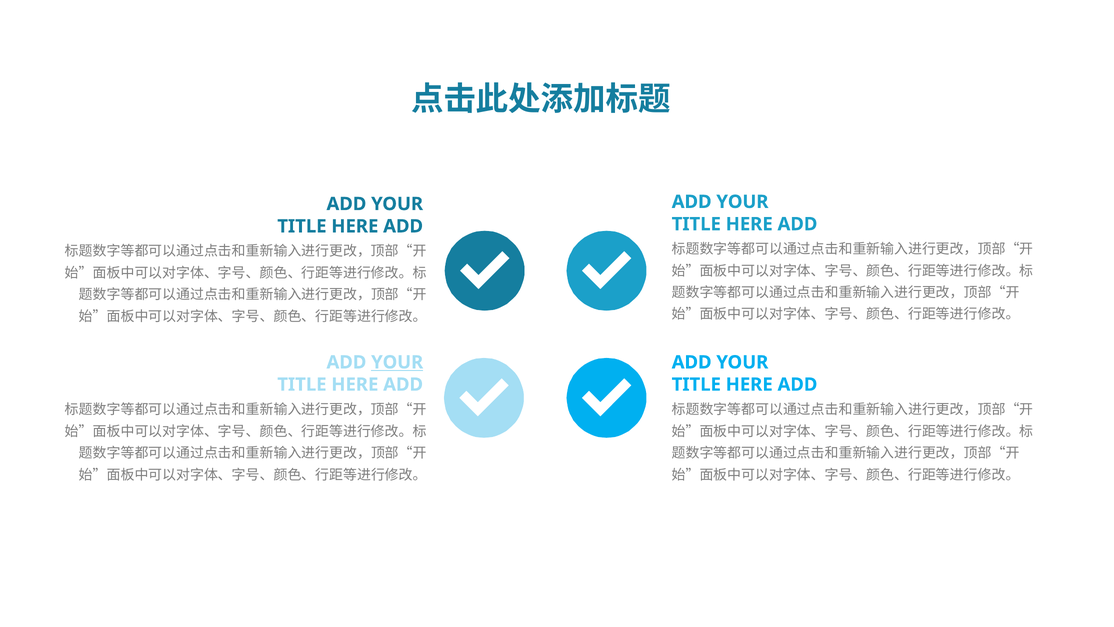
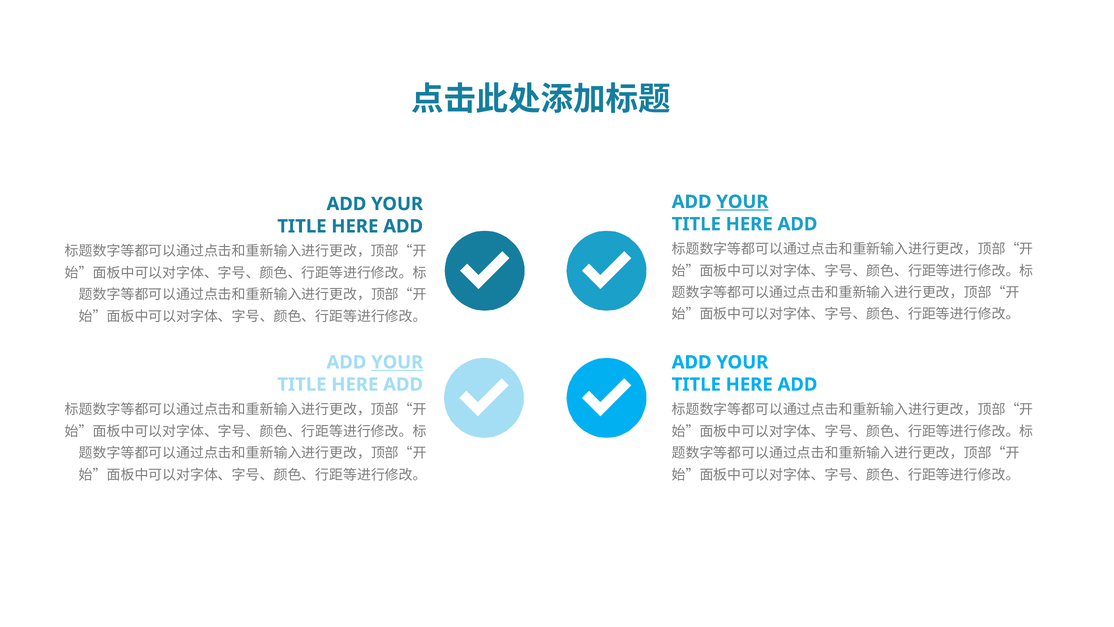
YOUR at (742, 202) underline: none -> present
